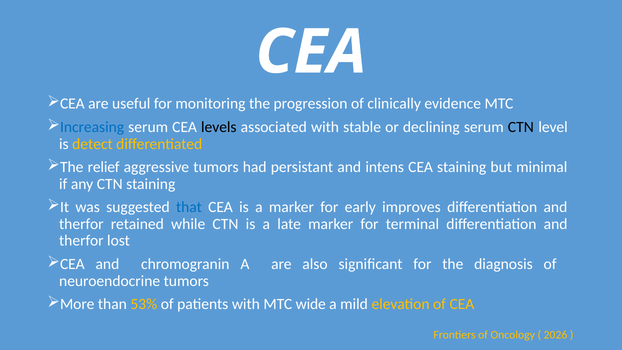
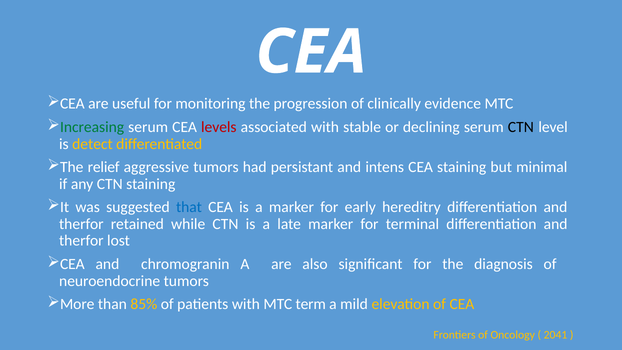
Increasing colour: blue -> green
levels colour: black -> red
improves: improves -> hereditry
53%: 53% -> 85%
wide: wide -> term
2026: 2026 -> 2041
